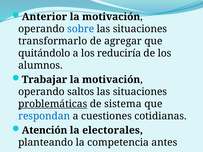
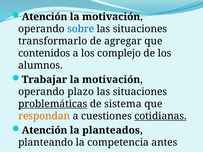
Anterior at (44, 17): Anterior -> Atención
quitándolo: quitándolo -> contenidos
reduciría: reduciría -> complejo
saltos: saltos -> plazo
respondan colour: blue -> orange
cotidianas underline: none -> present
electorales: electorales -> planteados
